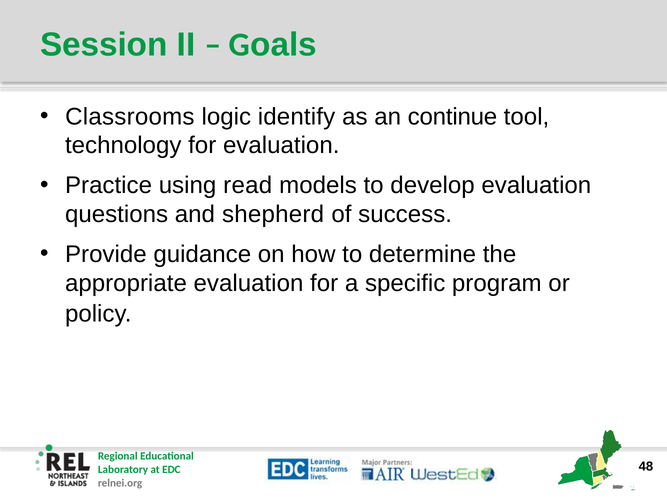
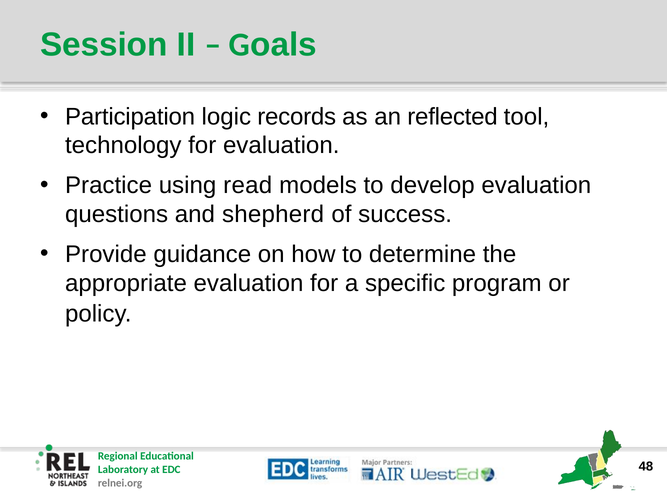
Classrooms: Classrooms -> Participation
identify: identify -> records
continue: continue -> reflected
